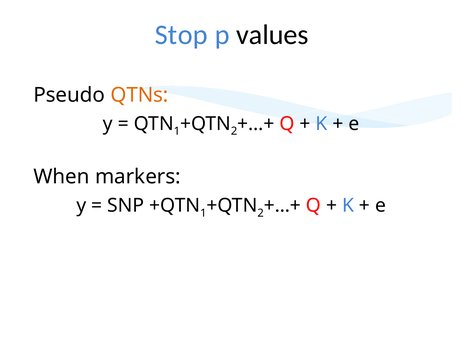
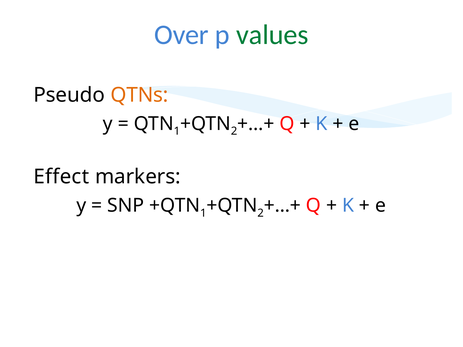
Stop: Stop -> Over
values colour: black -> green
When: When -> Effect
